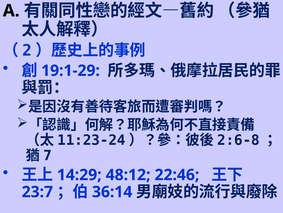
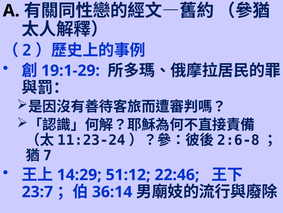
48:12: 48:12 -> 51:12
